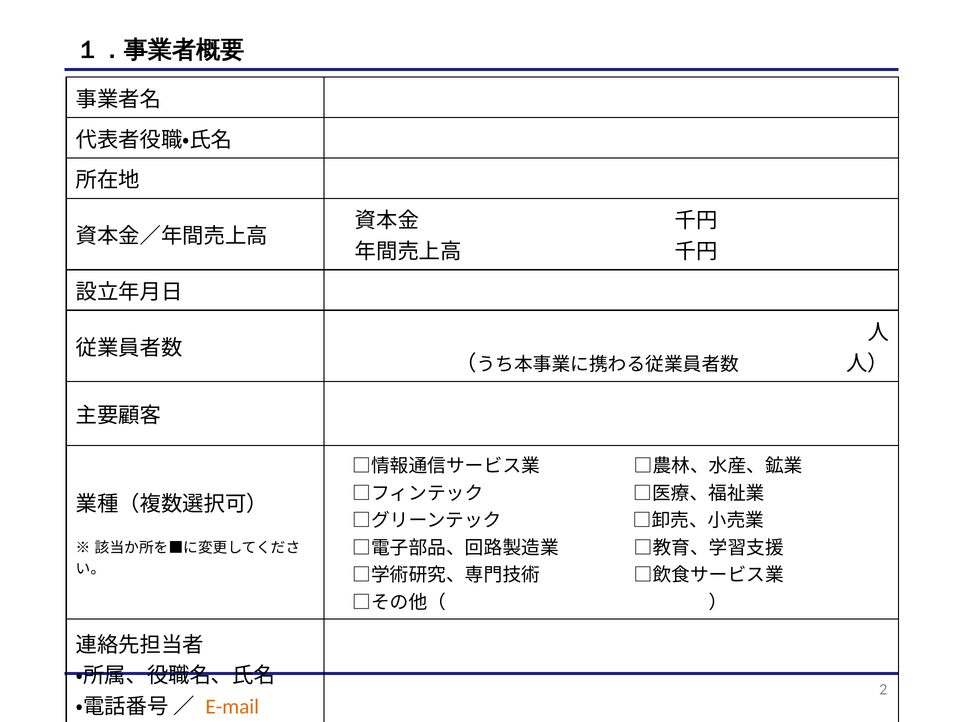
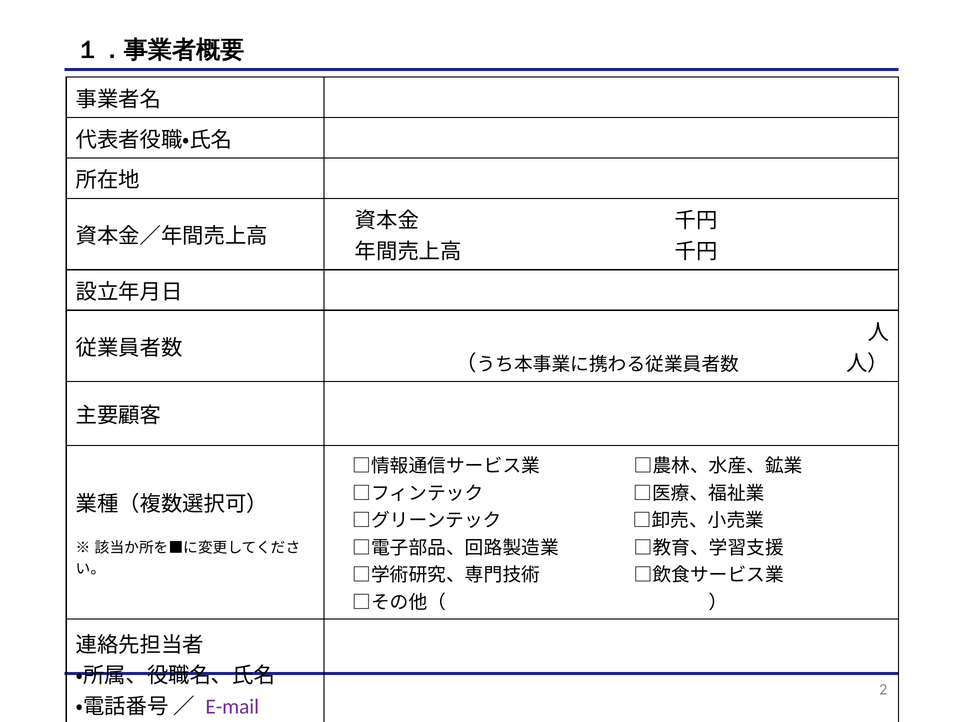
E-mail colour: orange -> purple
